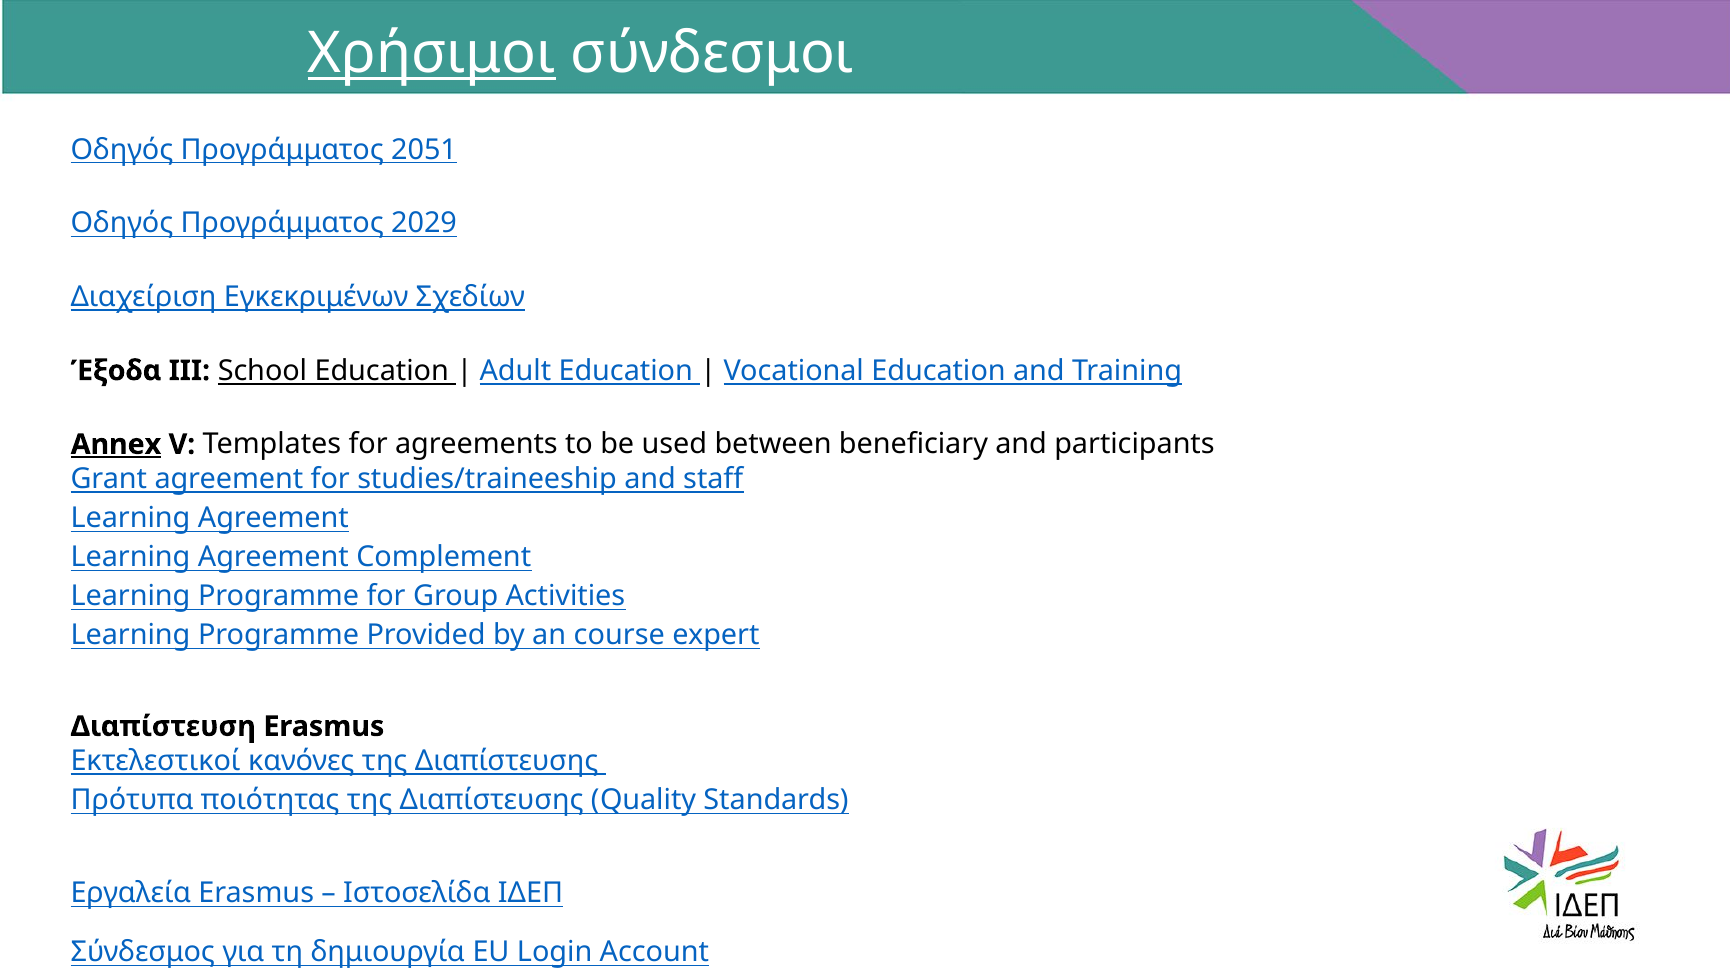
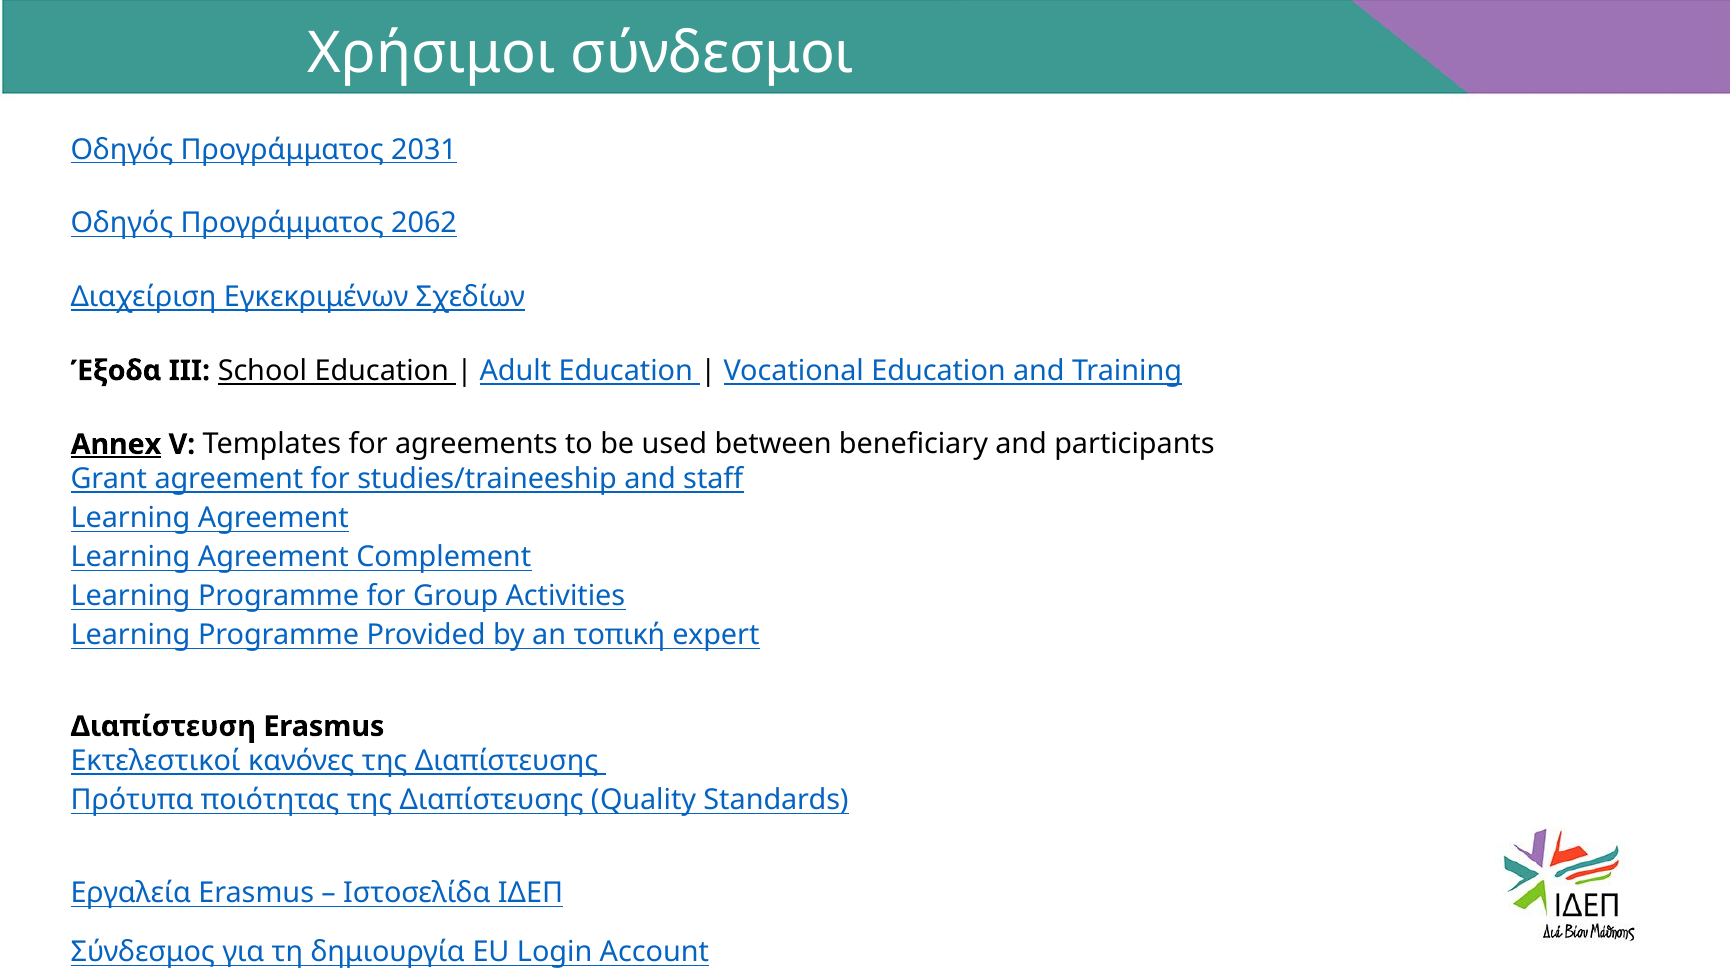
Χρήσιμοι underline: present -> none
2051: 2051 -> 2031
2029: 2029 -> 2062
course: course -> τοπική
